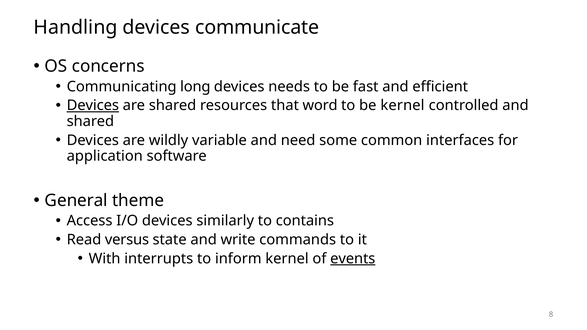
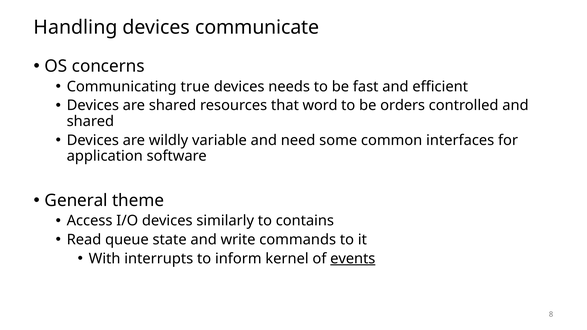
long: long -> true
Devices at (93, 106) underline: present -> none
be kernel: kernel -> orders
versus: versus -> queue
